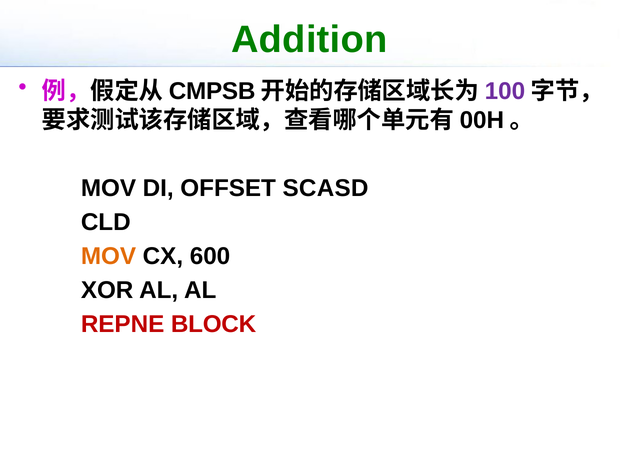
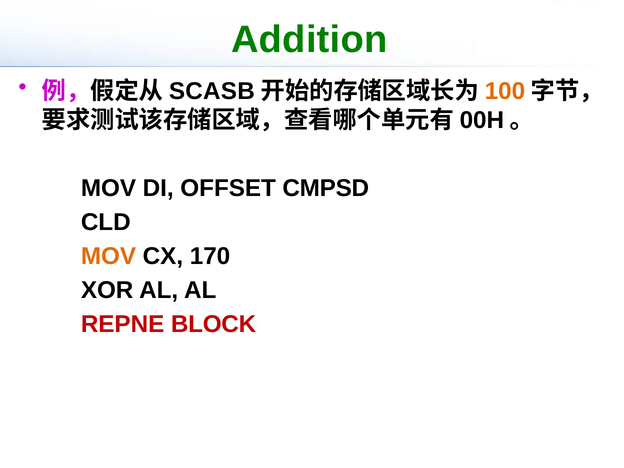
CMPSB: CMPSB -> SCASB
100 colour: purple -> orange
SCASD: SCASD -> CMPSD
600: 600 -> 170
